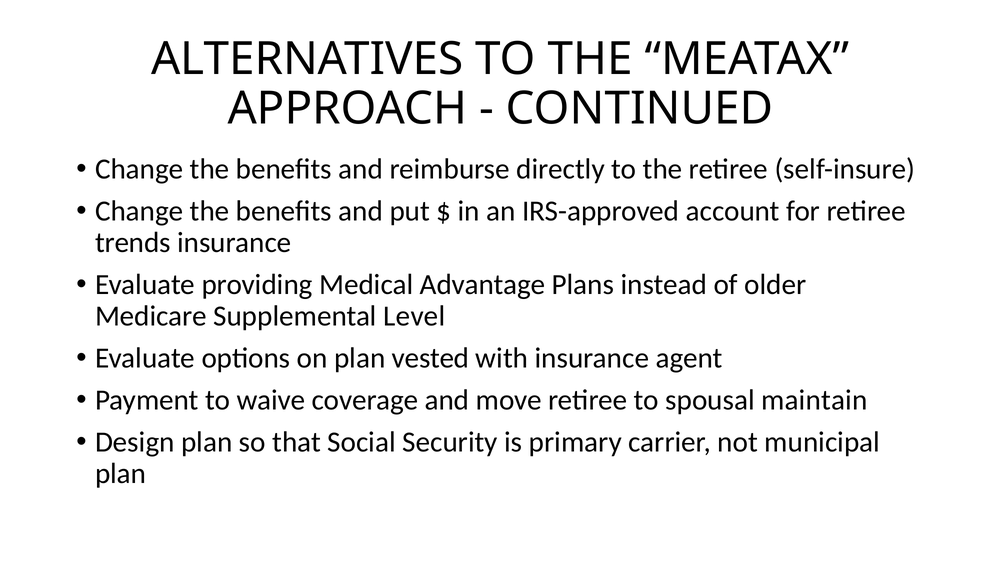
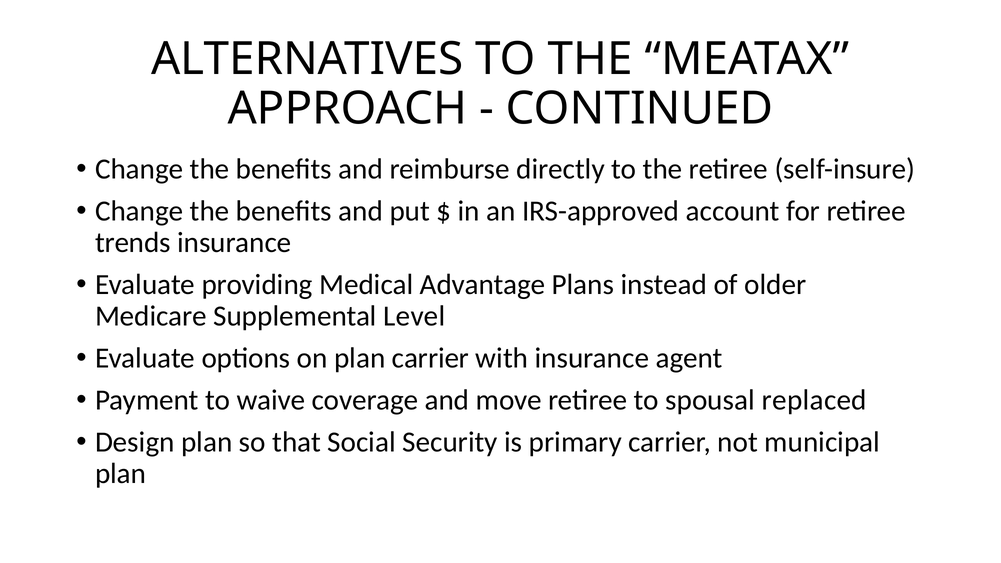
plan vested: vested -> carrier
maintain: maintain -> replaced
